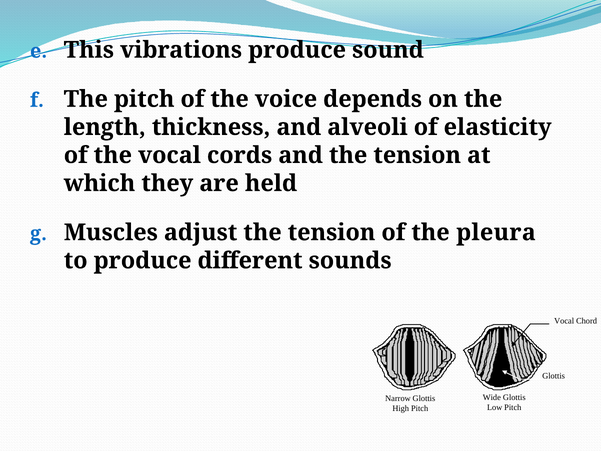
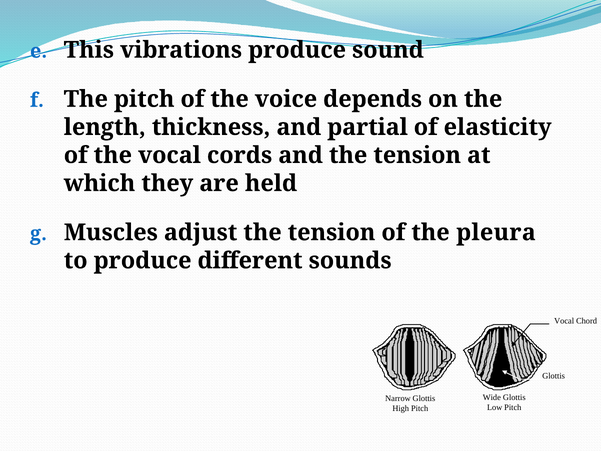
alveoli: alveoli -> partial
